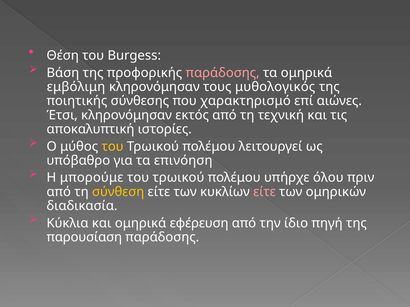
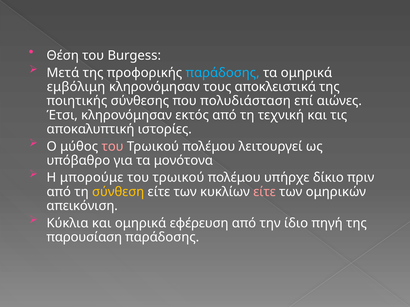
Βάση: Βάση -> Μετά
παράδοσης at (223, 73) colour: pink -> light blue
μυθολογικός: μυθολογικός -> αποκλειστικά
χαρακτηρισμό: χαρακτηρισμό -> πολυδιάσταση
του at (113, 147) colour: yellow -> pink
επινόηση: επινόηση -> μονότονα
όλου: όλου -> δίκιο
διαδικασία: διαδικασία -> απεικόνιση
